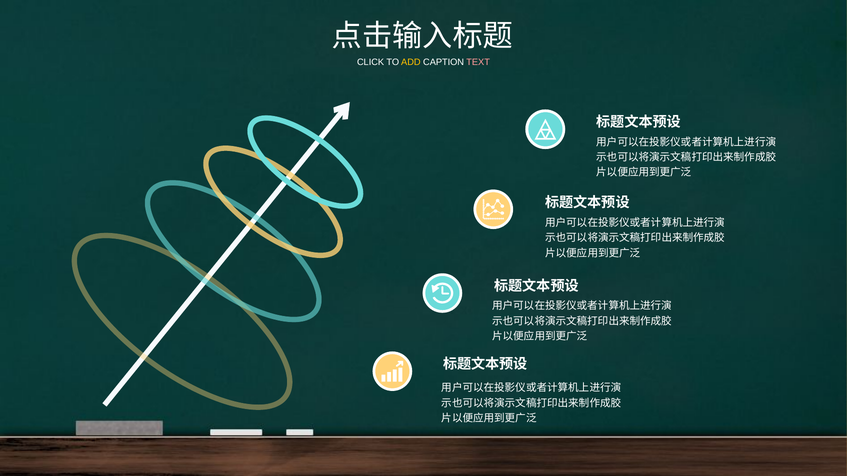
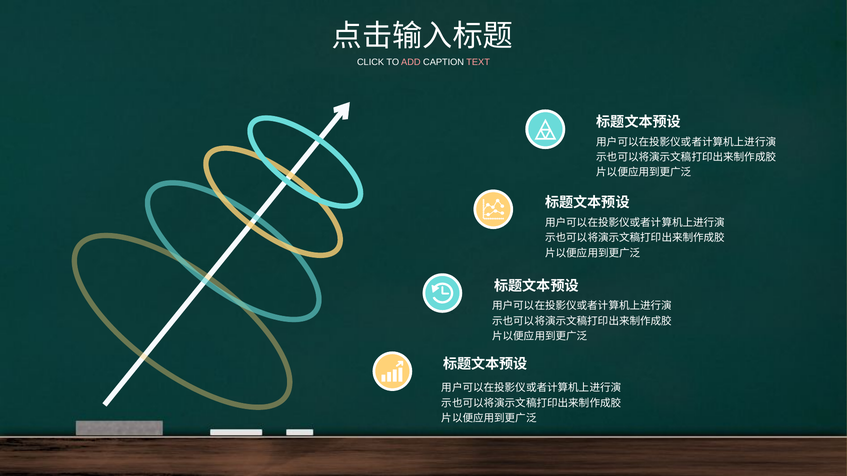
ADD colour: yellow -> pink
